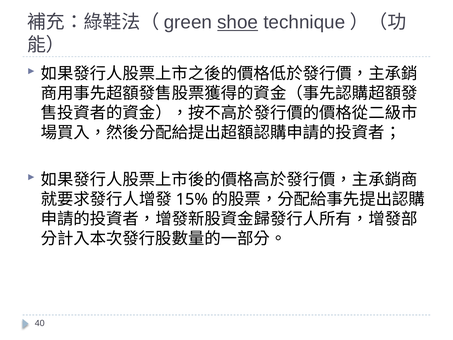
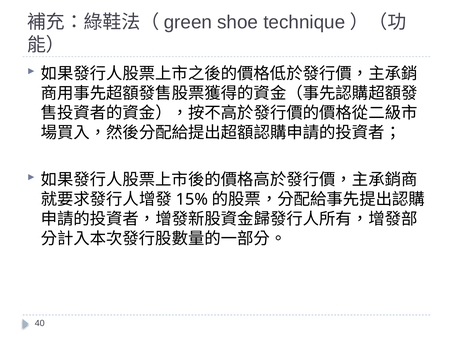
shoe underline: present -> none
